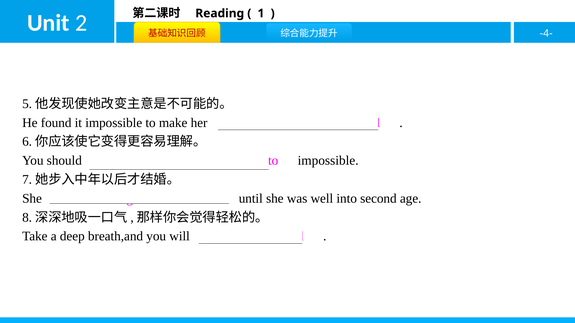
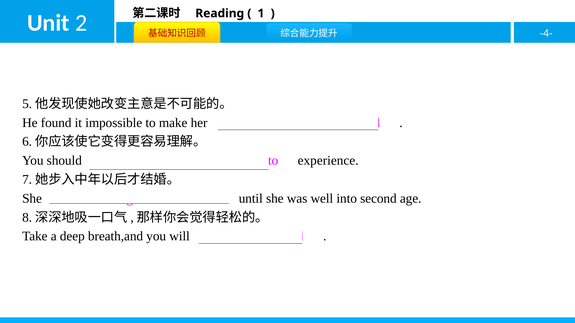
to impossible: impossible -> experience
